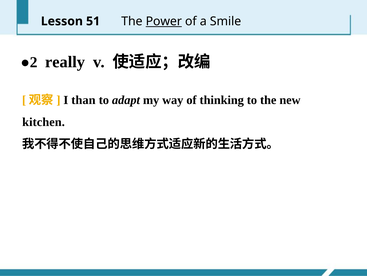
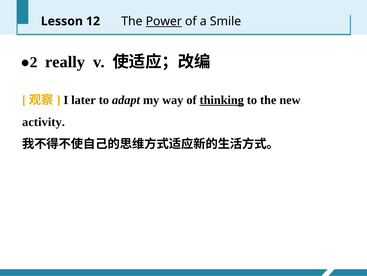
51: 51 -> 12
than: than -> later
thinking underline: none -> present
kitchen: kitchen -> activity
